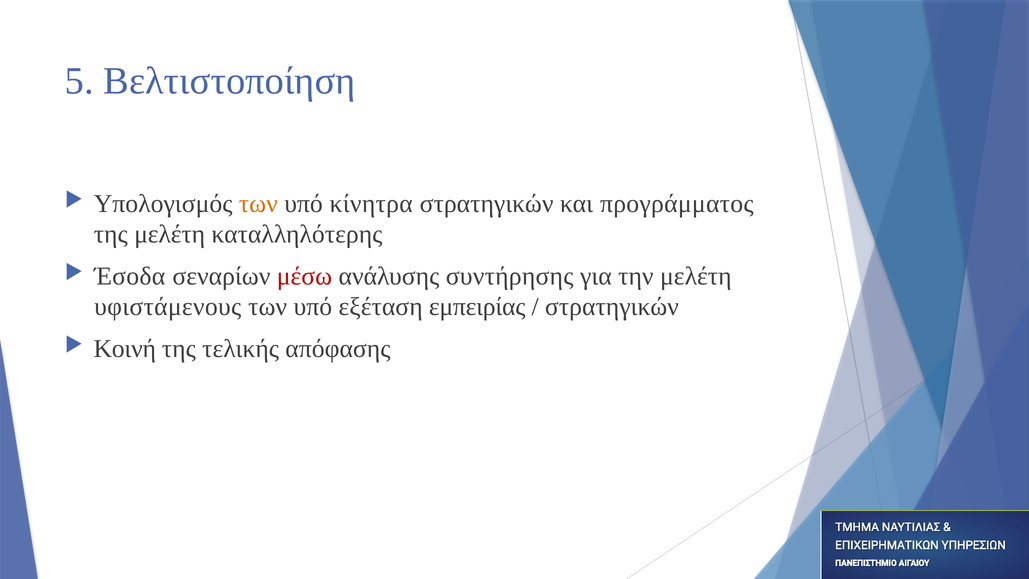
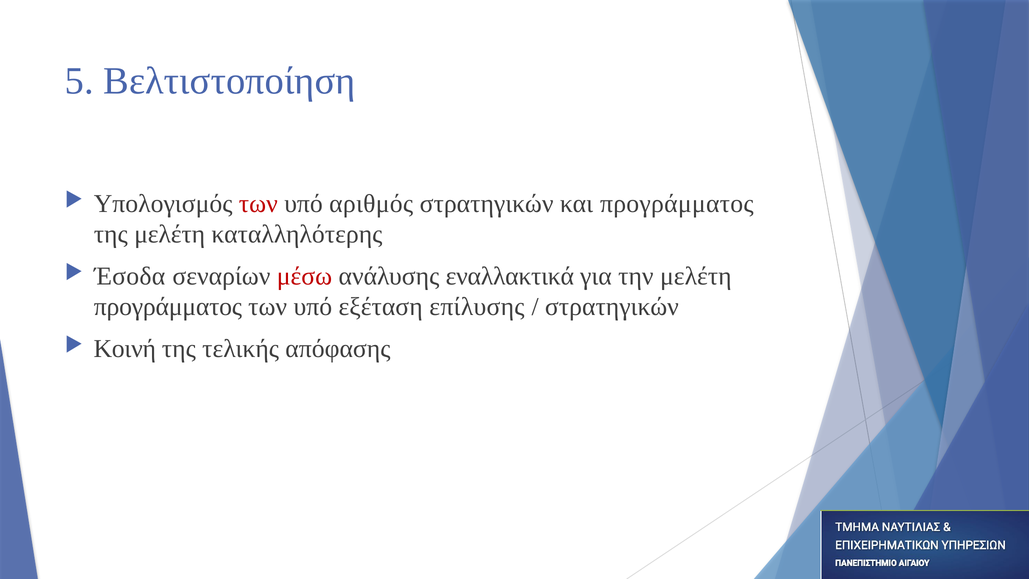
των at (258, 203) colour: orange -> red
κίνητρα: κίνητρα -> αριθμός
συντήρησης: συντήρησης -> εναλλακτικά
υφιστάμενους at (168, 307): υφιστάμενους -> προγράμματος
εμπειρίας: εμπειρίας -> επίλυσης
